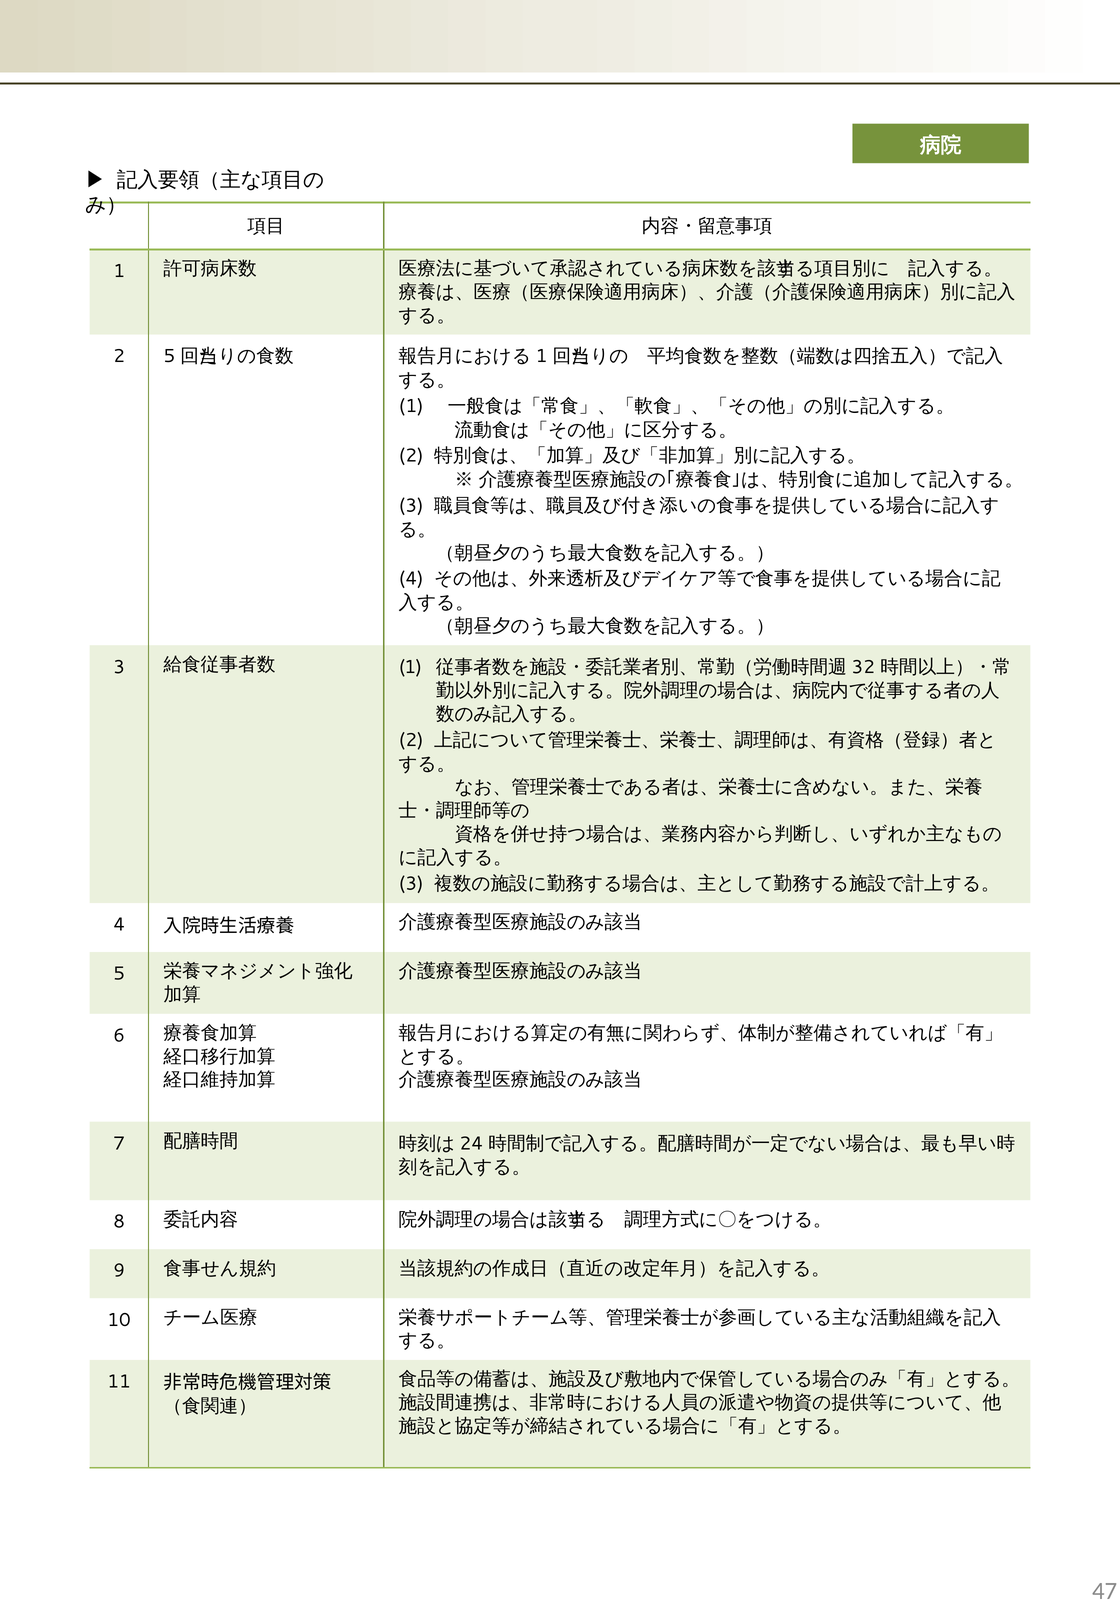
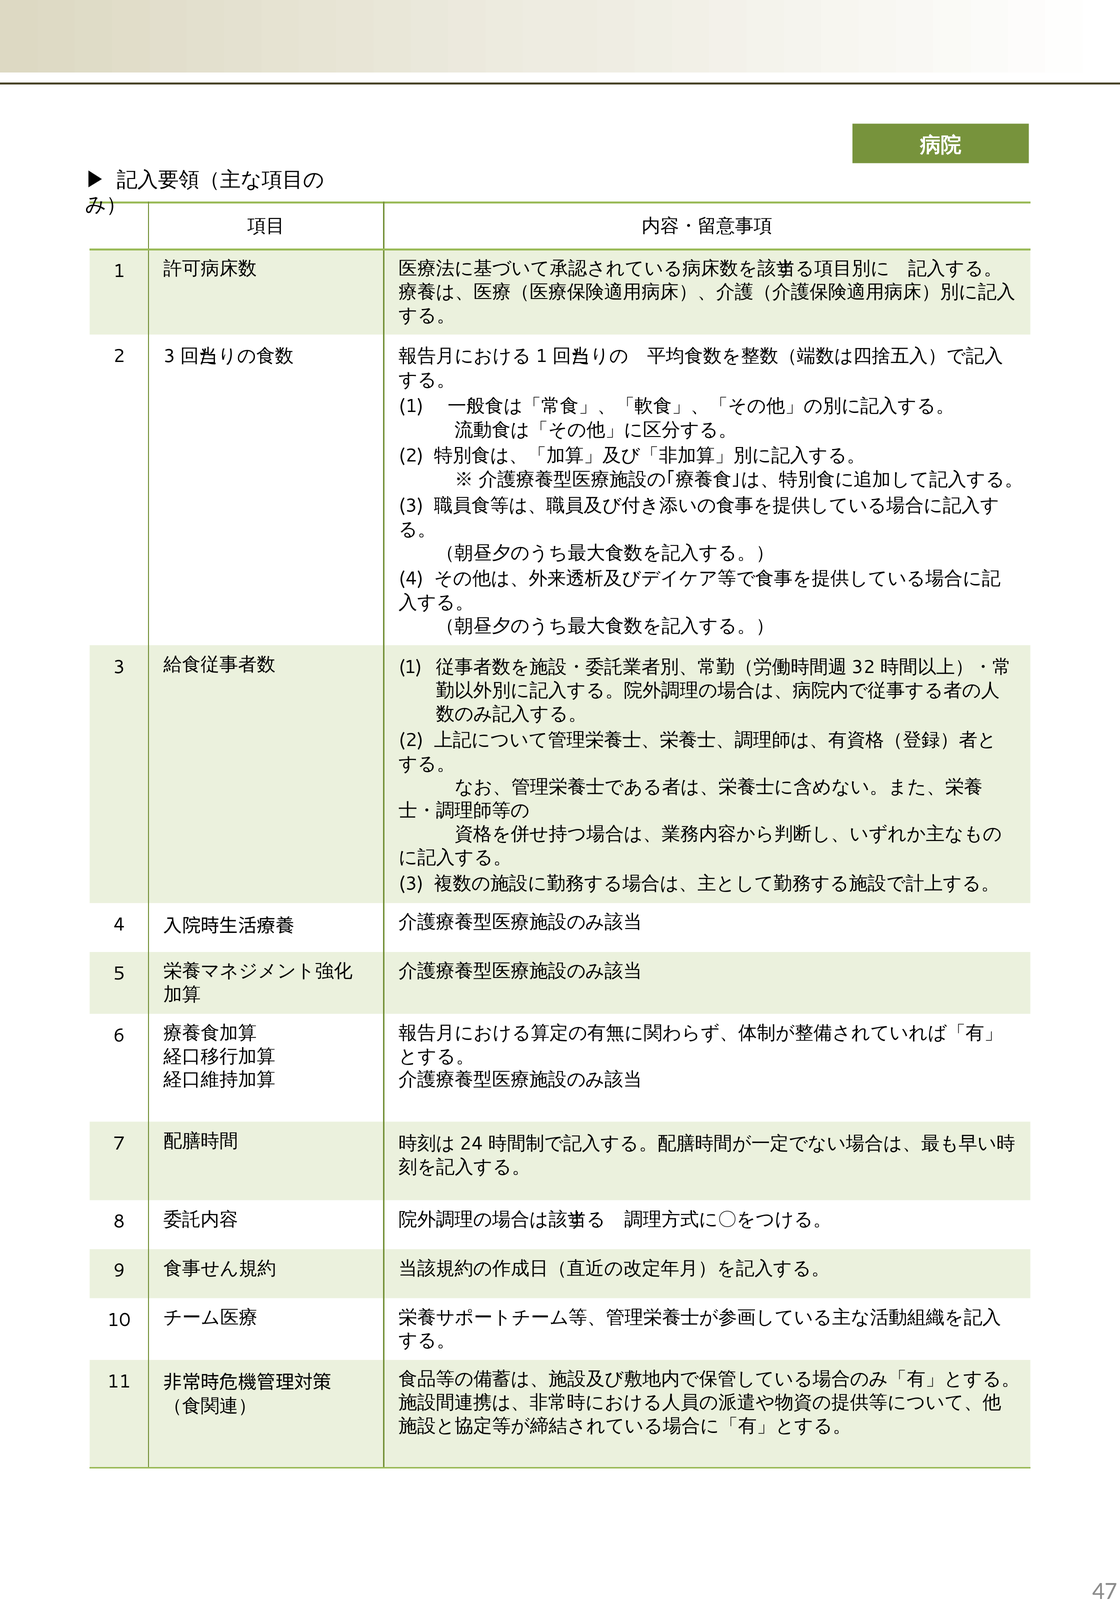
2 5: 5 -> 3
